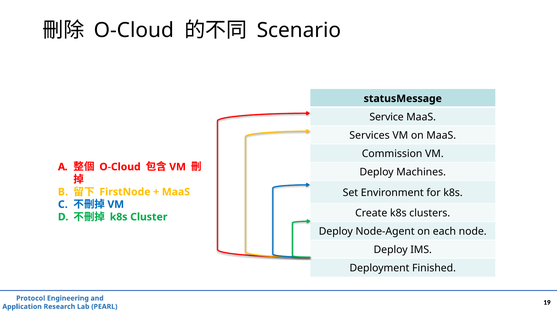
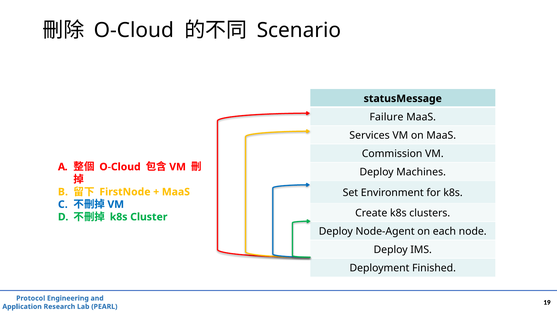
Service: Service -> Failure
